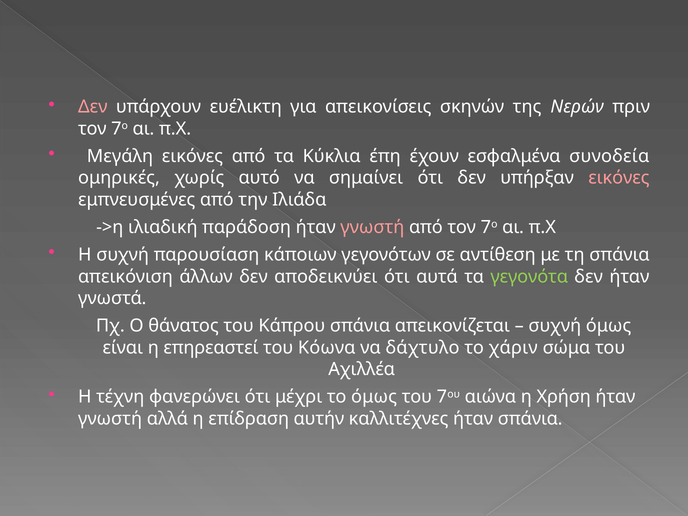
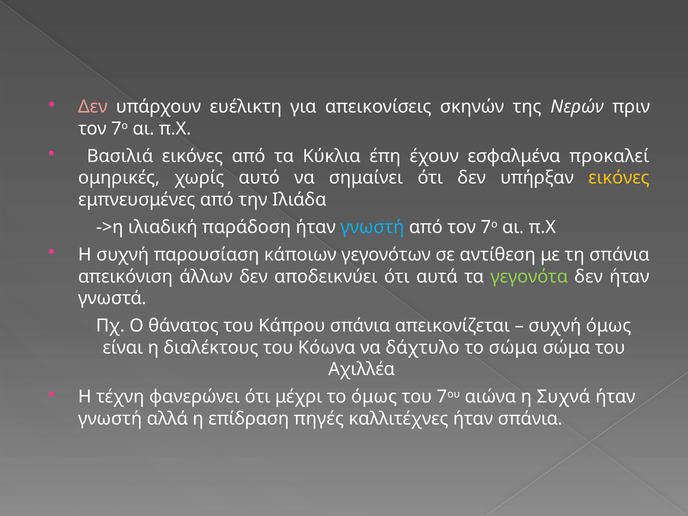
Μεγάλη: Μεγάλη -> Βασιλιά
συνοδεία: συνοδεία -> προκαλεί
εικόνες at (619, 178) colour: pink -> yellow
γνωστή at (372, 227) colour: pink -> light blue
επηρεαστεί: επηρεαστεί -> διαλέκτους
το χάριν: χάριν -> σώμα
Χρήση: Χρήση -> Συχνά
αυτήν: αυτήν -> πηγές
